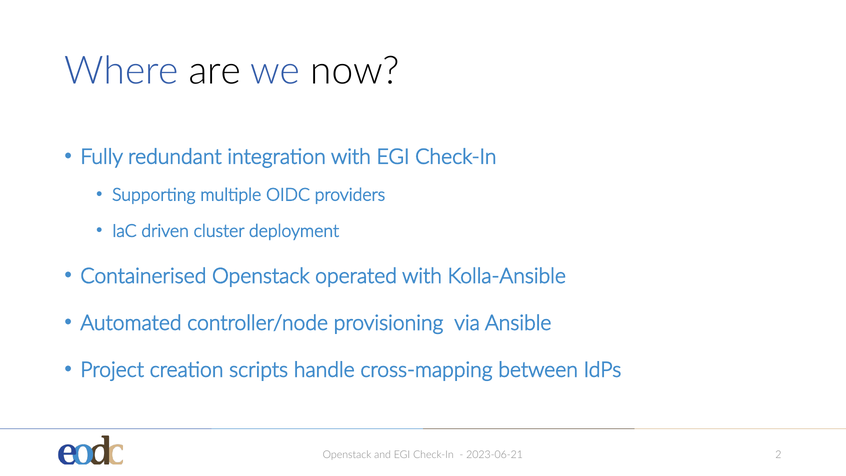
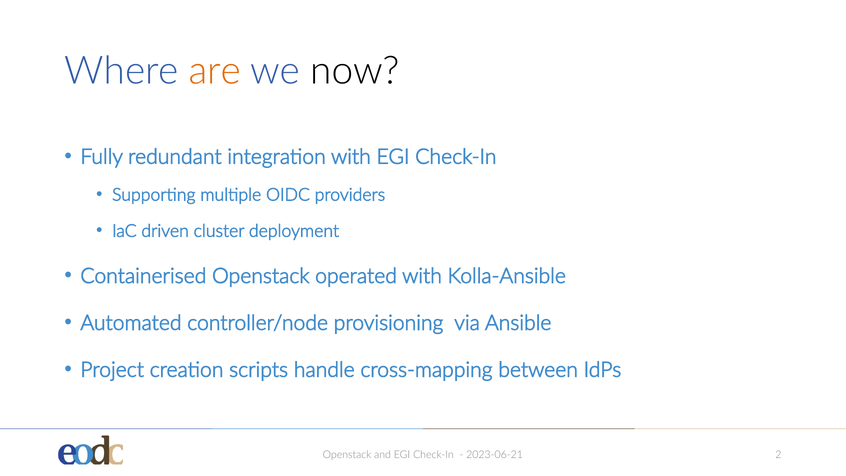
are colour: black -> orange
